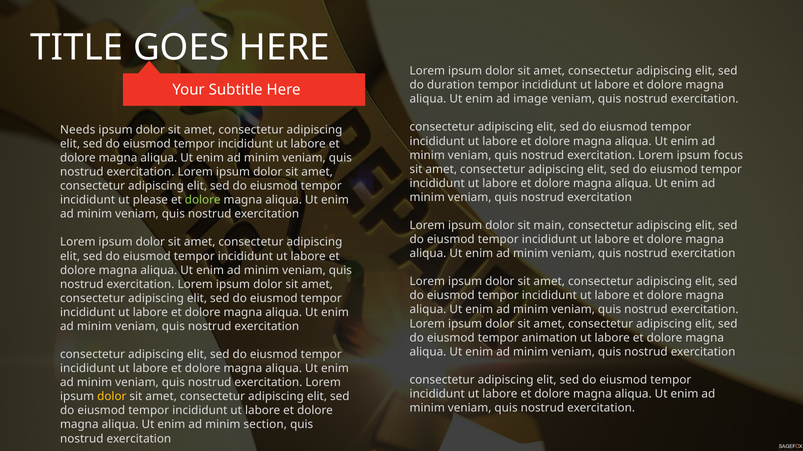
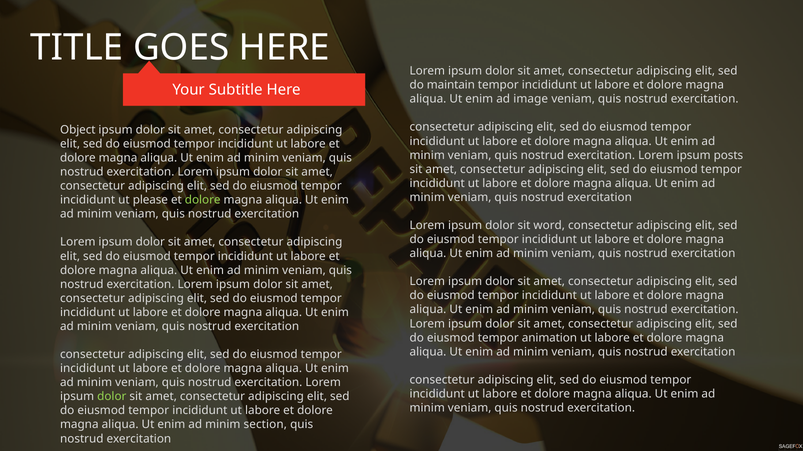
duration: duration -> maintain
Needs: Needs -> Object
focus: focus -> posts
main: main -> word
dolor at (112, 397) colour: yellow -> light green
